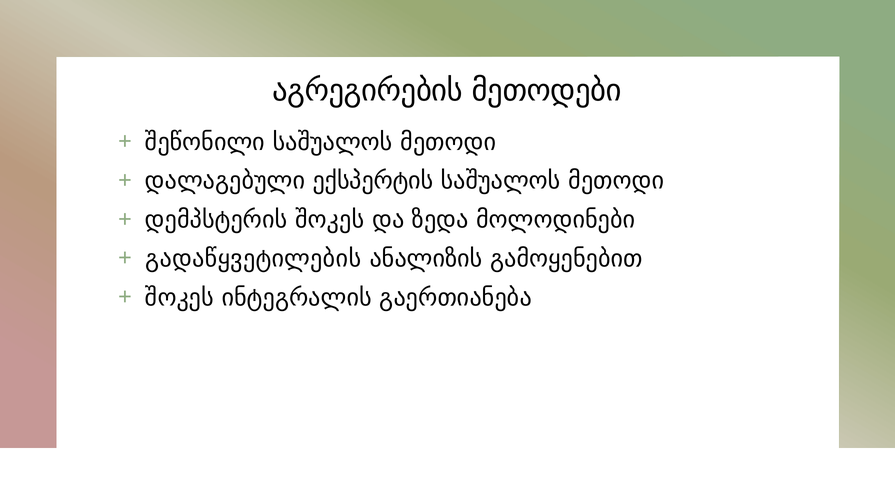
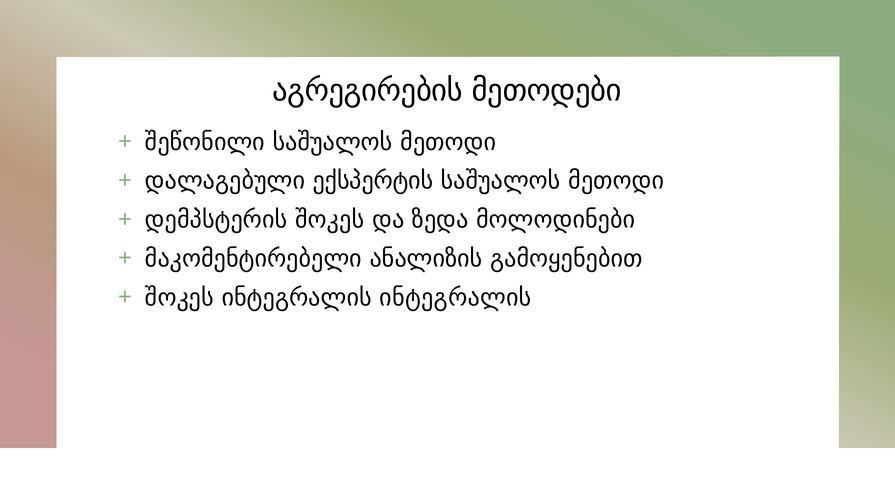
გადაწყვეტილების: გადაწყვეტილების -> მაკომენტირებელი
ინტეგრალის გაერთიანება: გაერთიანება -> ინტეგრალის
